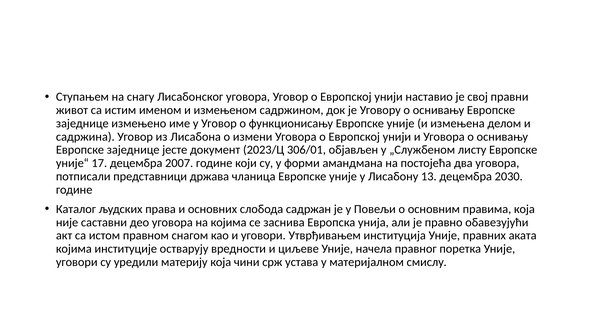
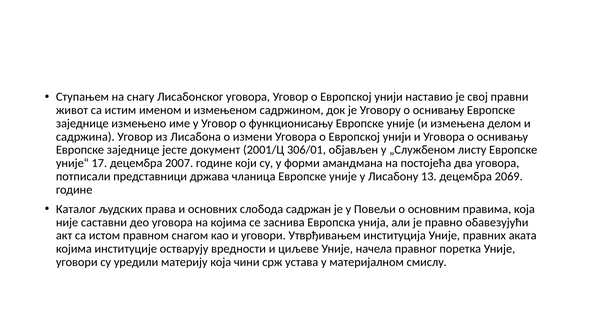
2023/Ц: 2023/Ц -> 2001/Ц
2030: 2030 -> 2069
